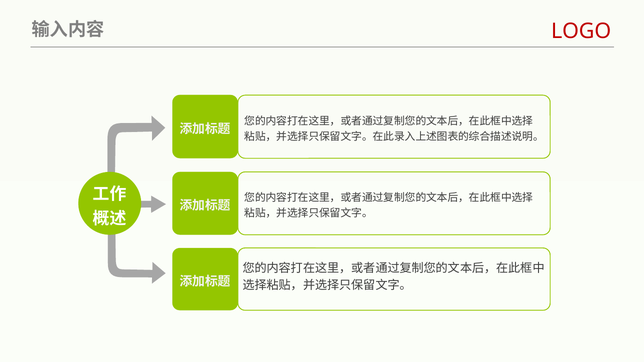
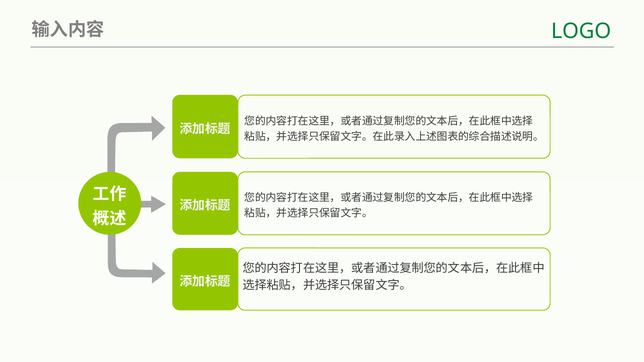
LOGO colour: red -> green
